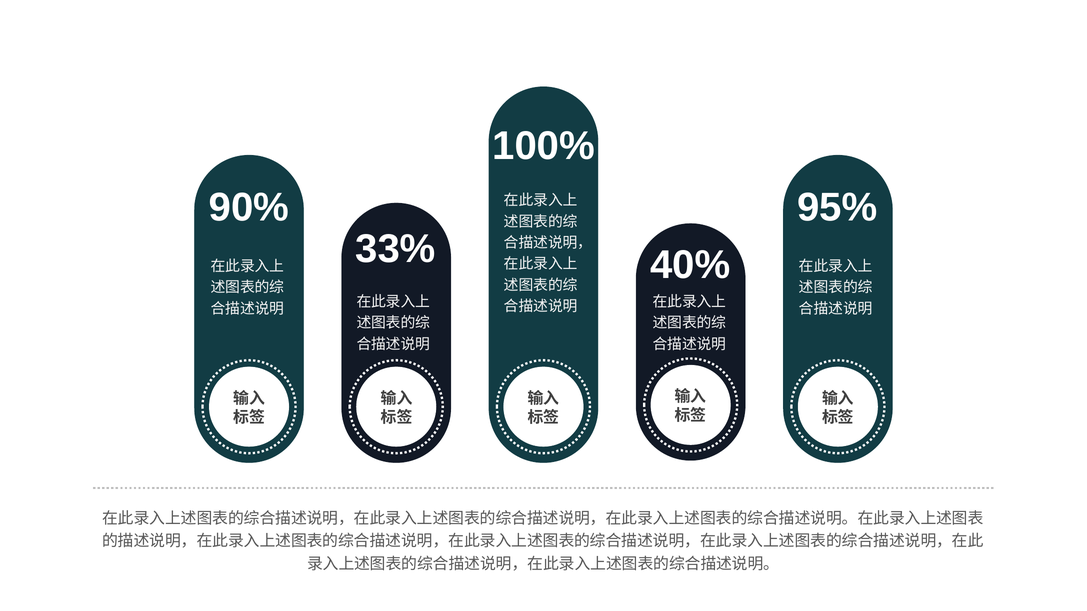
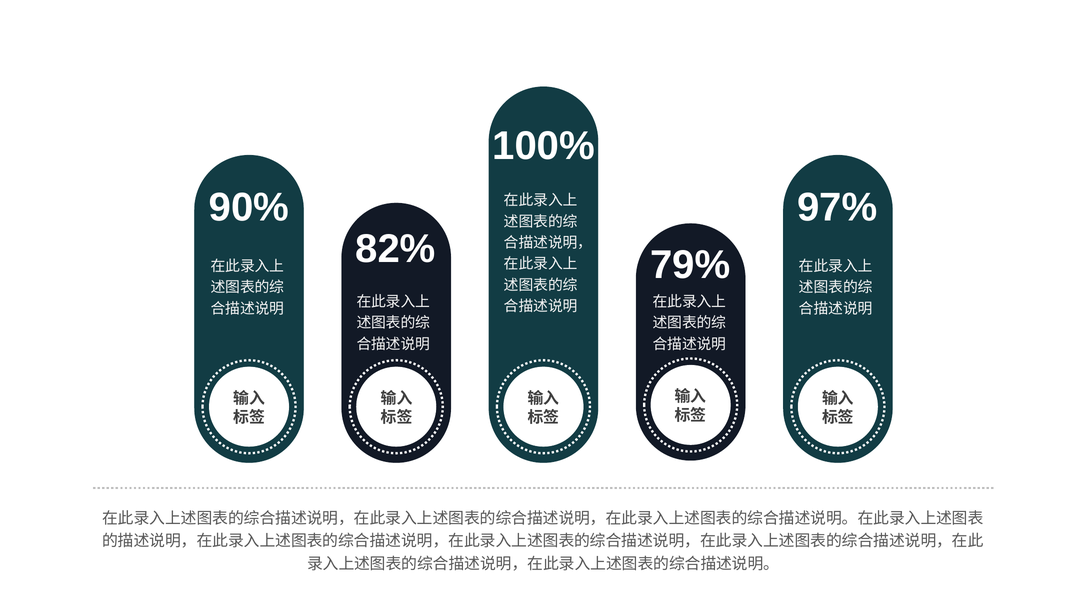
95%: 95% -> 97%
33%: 33% -> 82%
40%: 40% -> 79%
